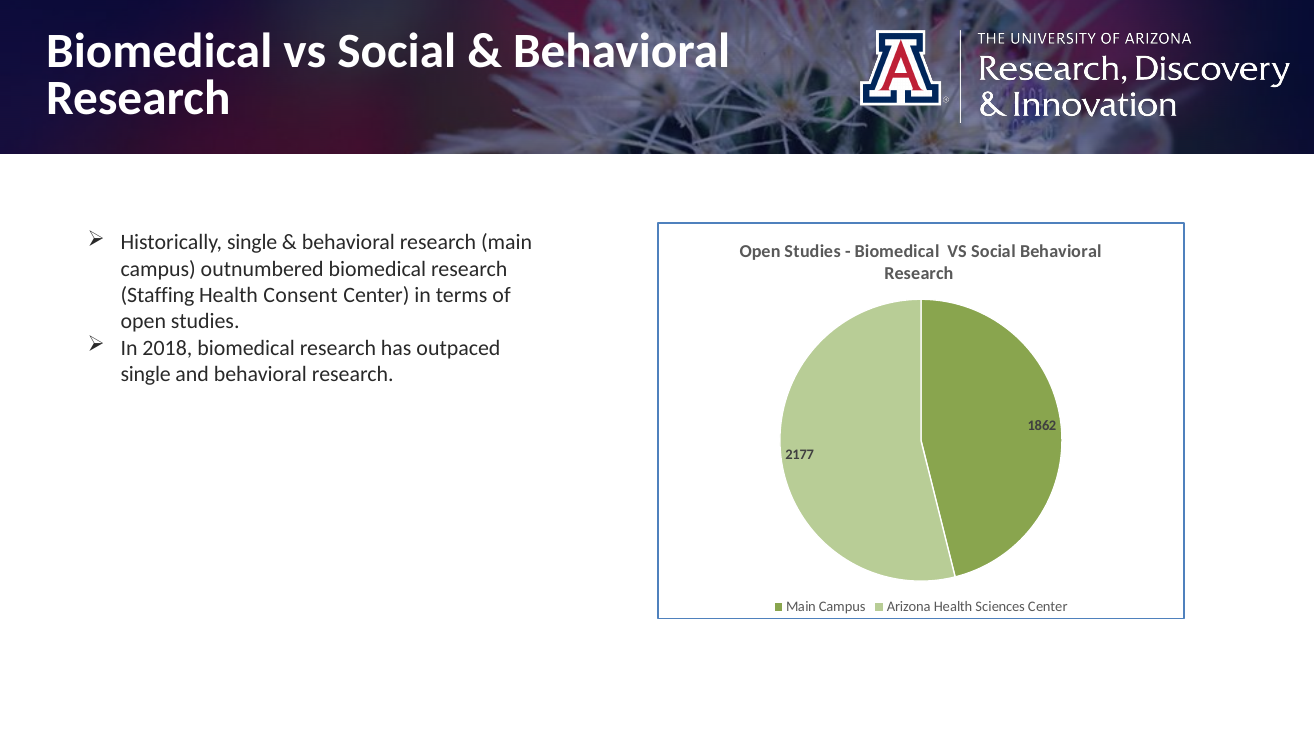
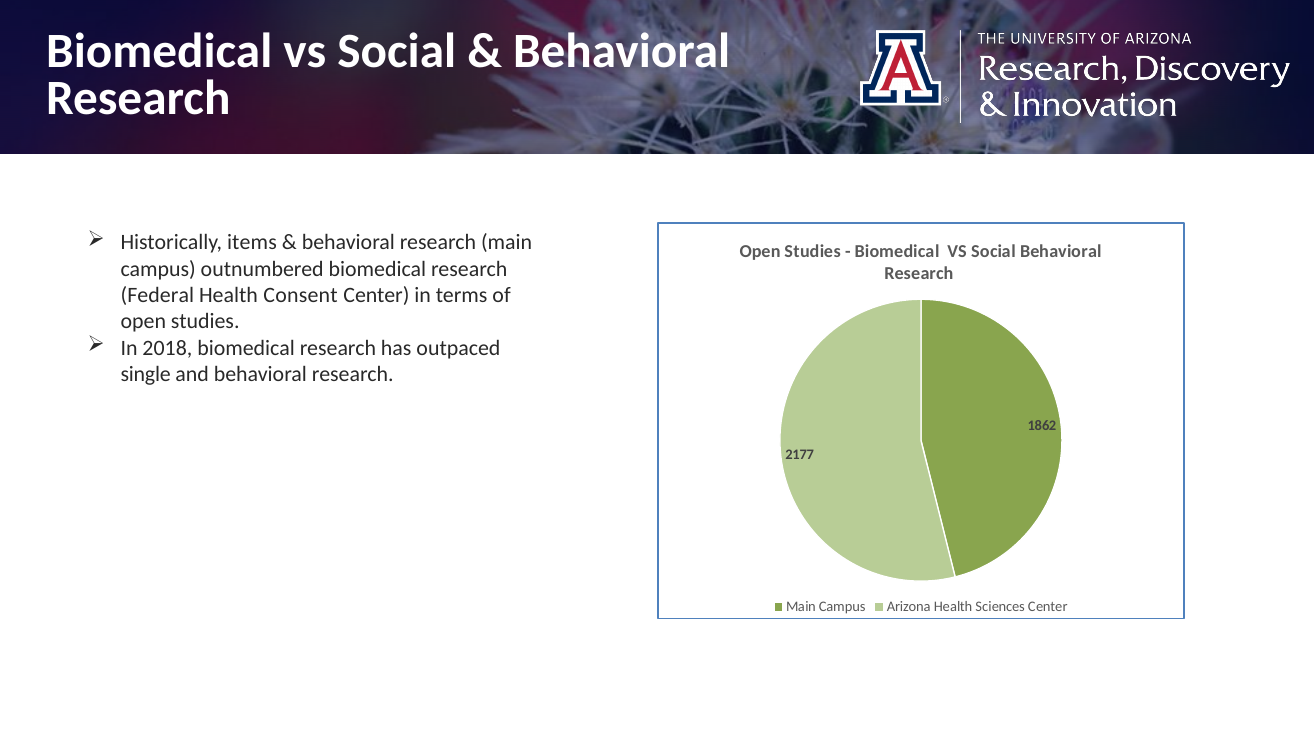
Historically single: single -> items
Staffing: Staffing -> Federal
